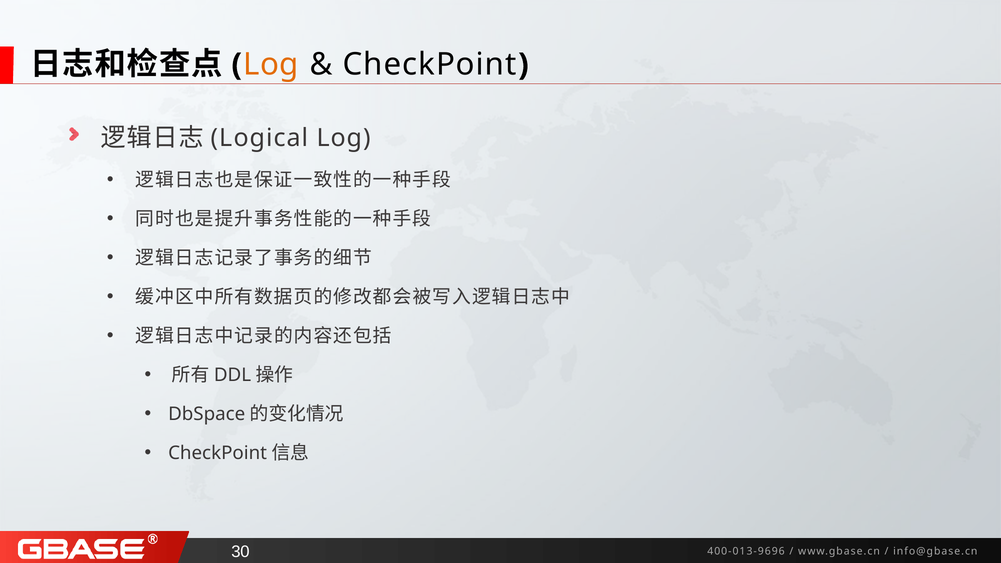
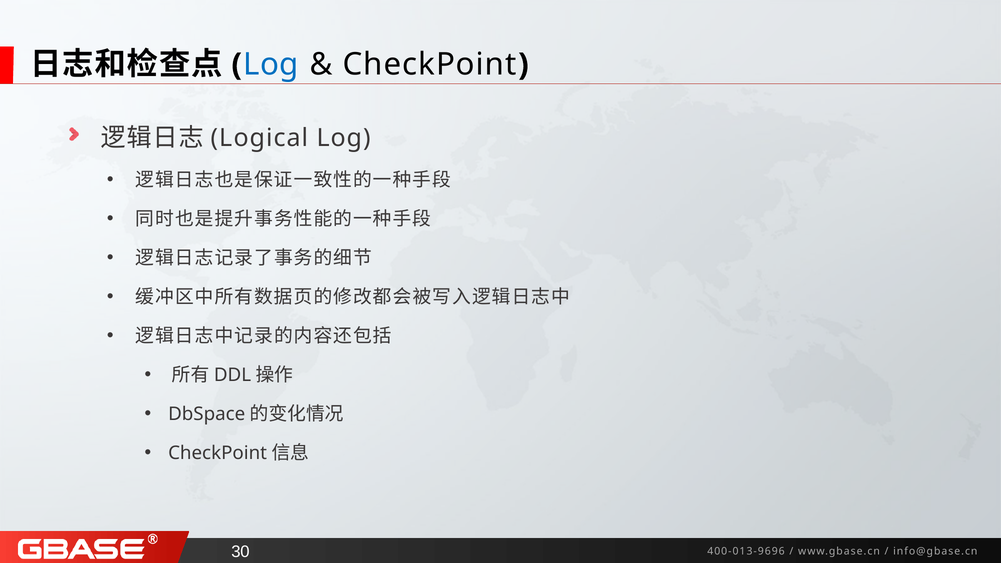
Log at (271, 65) colour: orange -> blue
